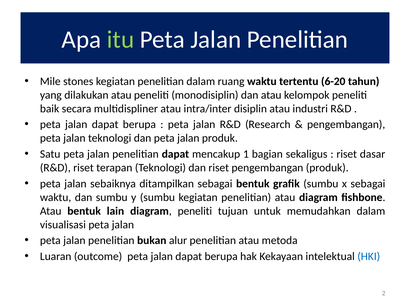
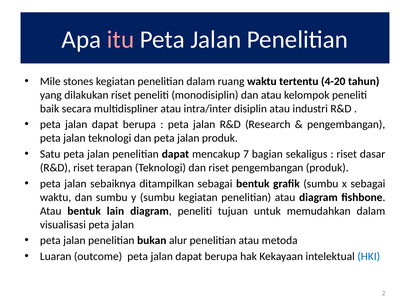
itu colour: light green -> pink
6-20: 6-20 -> 4-20
dilakukan atau: atau -> riset
1: 1 -> 7
